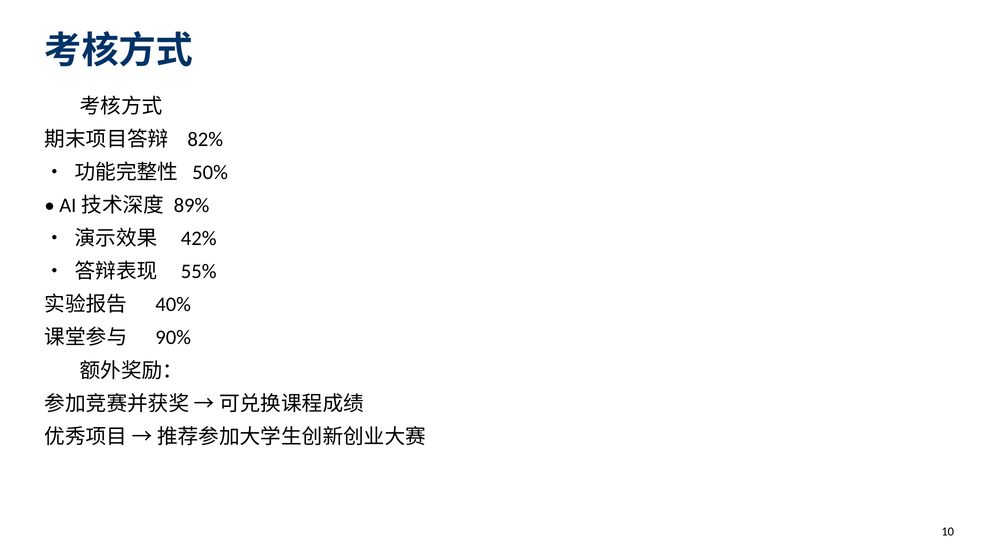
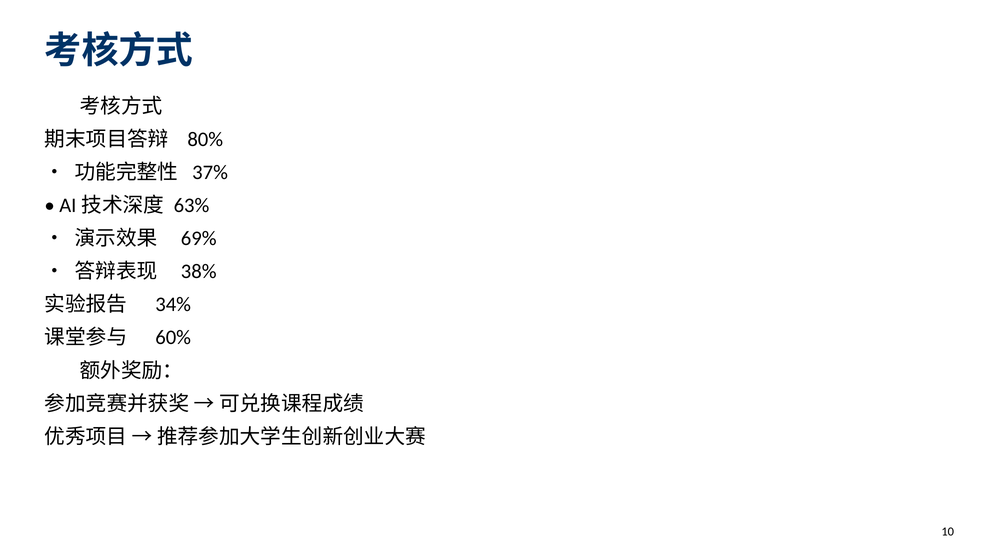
82%: 82% -> 80%
50%: 50% -> 37%
89%: 89% -> 63%
42%: 42% -> 69%
55%: 55% -> 38%
40%: 40% -> 34%
90%: 90% -> 60%
